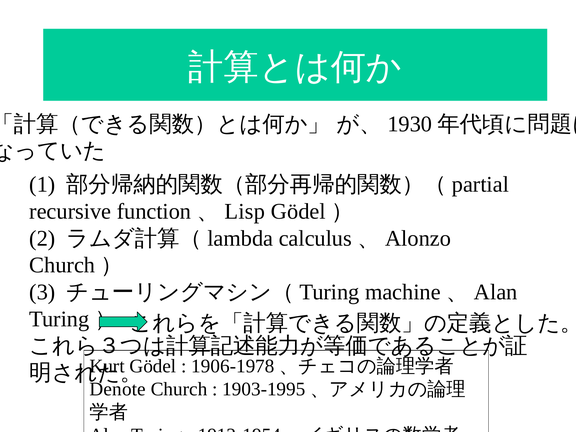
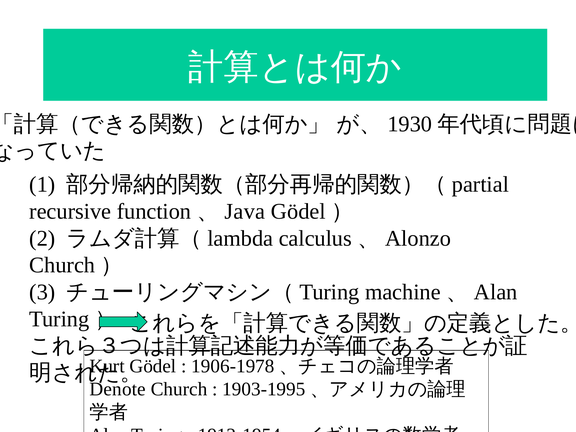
Lisp: Lisp -> Java
